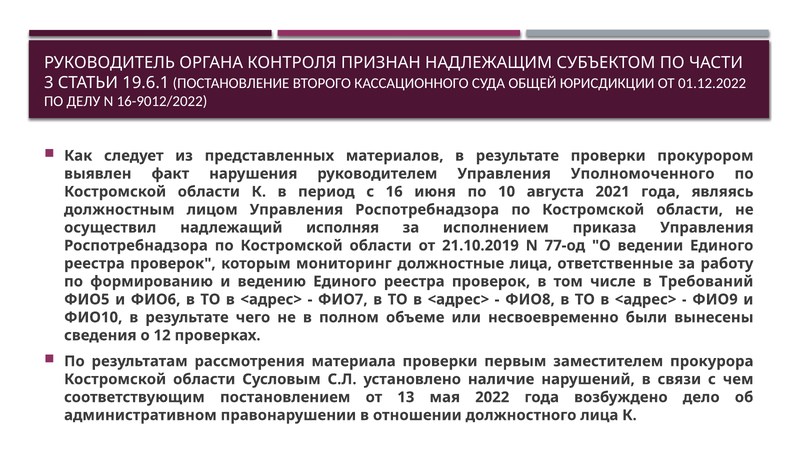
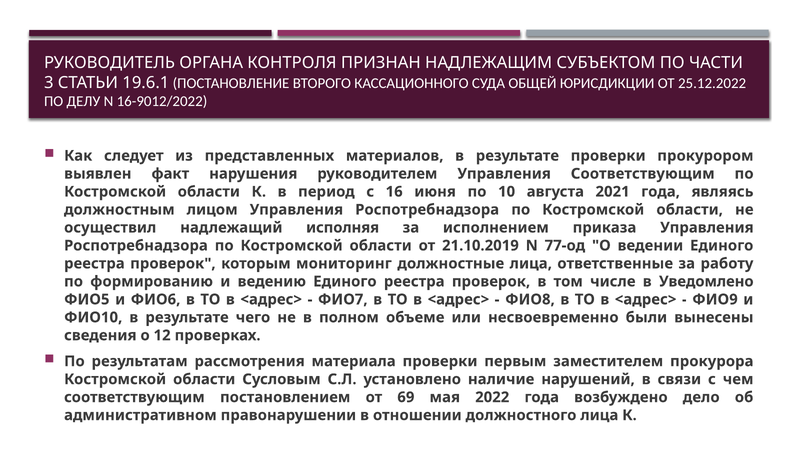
01.12.2022: 01.12.2022 -> 25.12.2022
Управления Уполномоченного: Уполномоченного -> Соответствующим
Требований: Требований -> Уведомлено
13: 13 -> 69
